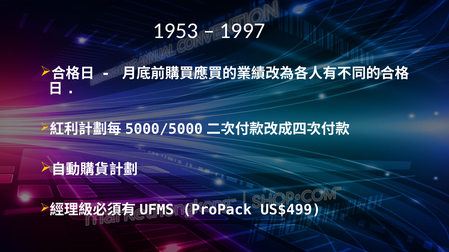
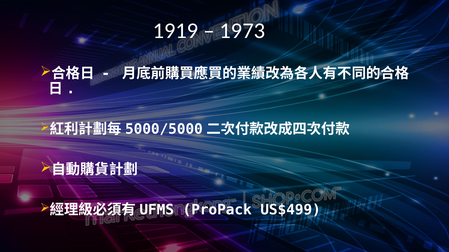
1953: 1953 -> 1919
1997: 1997 -> 1973
